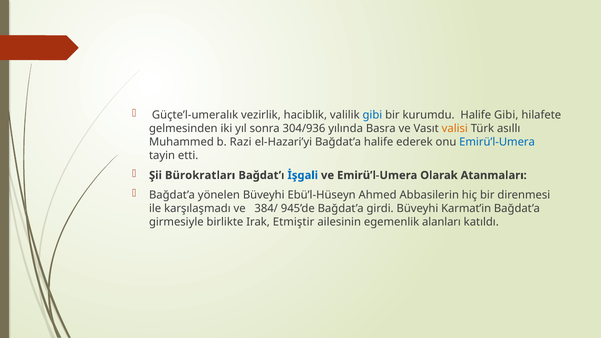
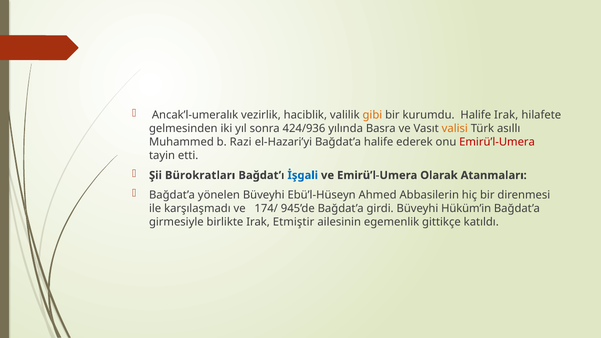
Güçte’l-umeralık: Güçte’l-umeralık -> Ancak’l-umeralık
gibi at (372, 115) colour: blue -> orange
Halife Gibi: Gibi -> Irak
304/936: 304/936 -> 424/936
Emirü’l-Umera at (497, 142) colour: blue -> red
384/: 384/ -> 174/
Karmat’in: Karmat’in -> Hüküm’in
alanları: alanları -> gittikçe
